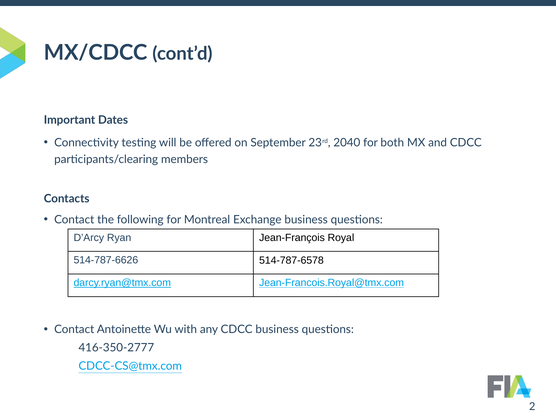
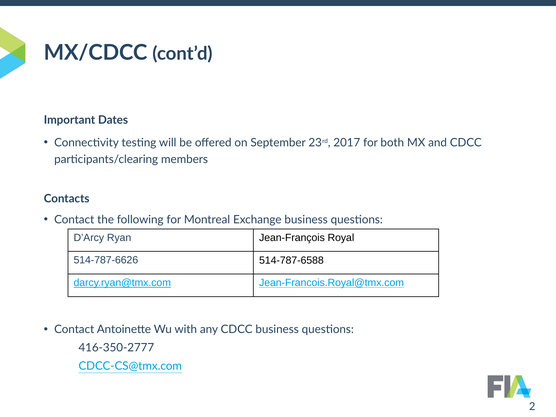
2040: 2040 -> 2017
514-787-6578: 514-787-6578 -> 514-787-6588
